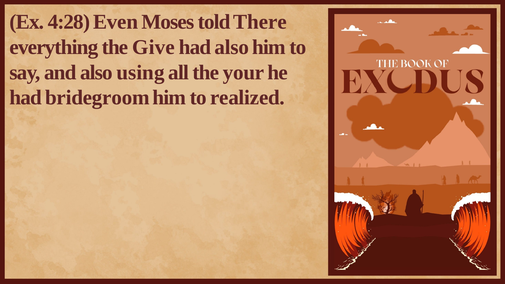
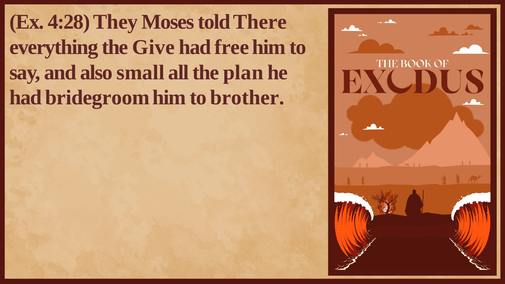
Even: Even -> They
had also: also -> free
using: using -> small
your: your -> plan
realized: realized -> brother
